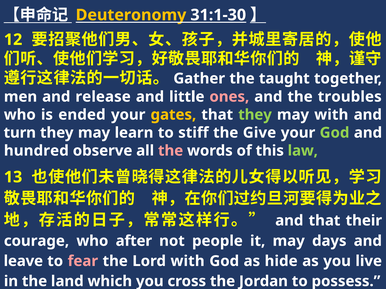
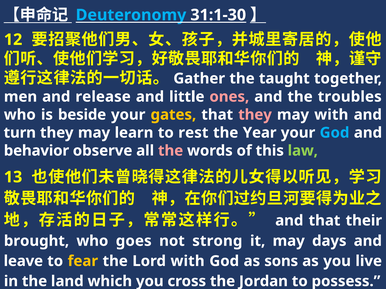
Deuteronomy colour: yellow -> light blue
ended: ended -> beside
they at (255, 115) colour: light green -> pink
stiff: stiff -> rest
Give: Give -> Year
God at (335, 133) colour: light green -> light blue
hundred: hundred -> behavior
courage: courage -> brought
after: after -> goes
people: people -> strong
fear colour: pink -> yellow
hide: hide -> sons
